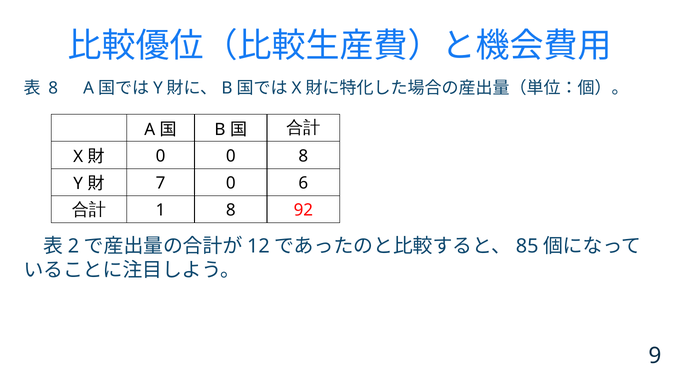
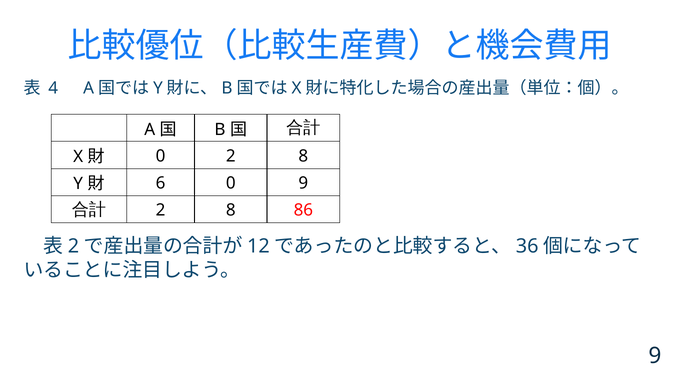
8 at (53, 88): 8 -> 4
0 0: 0 -> 2
7: 7 -> 6
0 6: 6 -> 9
1 at (161, 211): 1 -> 2
92: 92 -> 86
85: 85 -> 36
